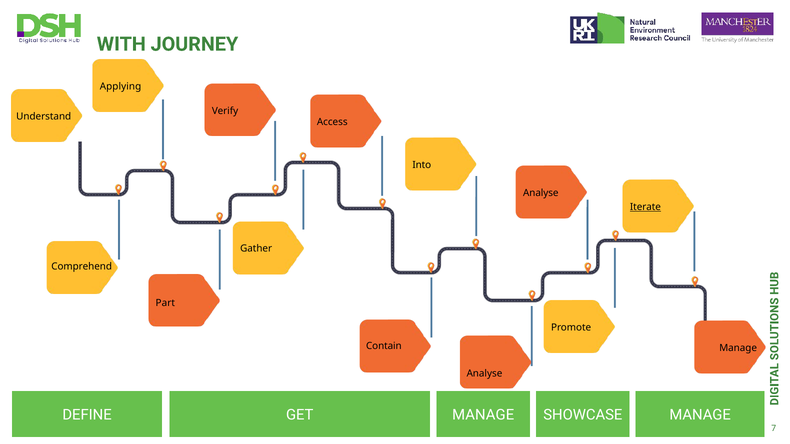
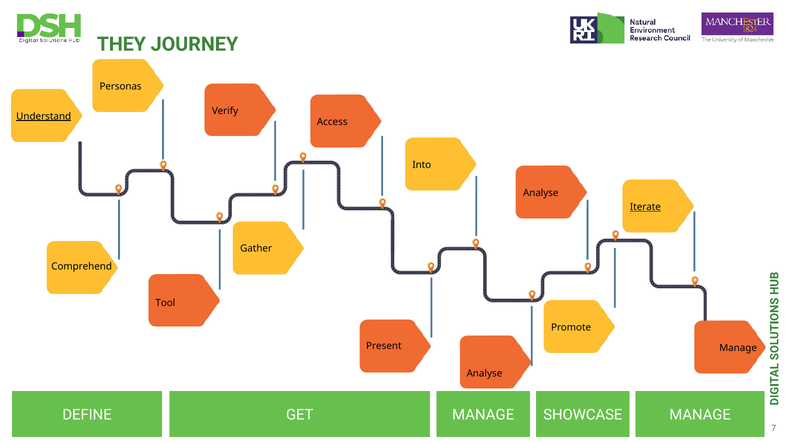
WITH: WITH -> THEY
Applying: Applying -> Personas
Understand underline: none -> present
Part: Part -> Tool
Contain: Contain -> Present
